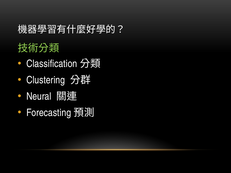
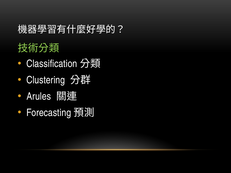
Neural: Neural -> Arules
